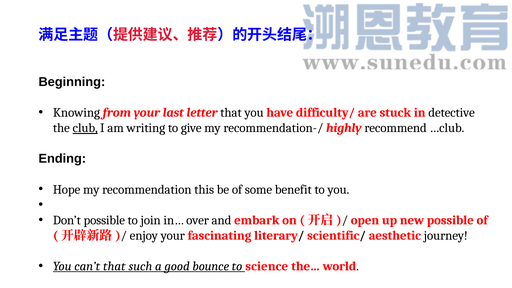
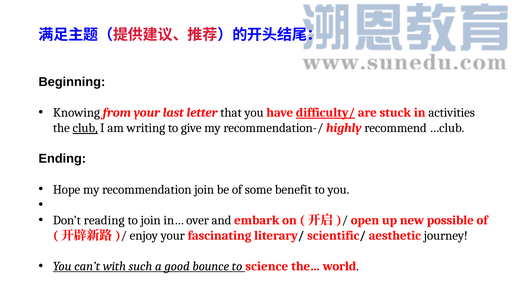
difficulty/ underline: none -> present
detective: detective -> activities
recommendation this: this -> join
Don’t possible: possible -> reading
can’t that: that -> with
